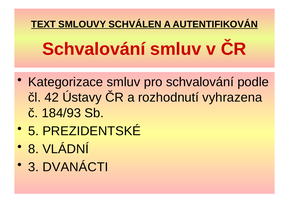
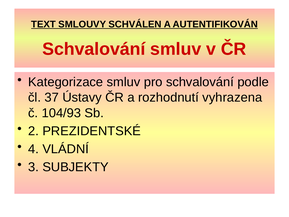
42: 42 -> 37
184/93: 184/93 -> 104/93
5: 5 -> 2
8: 8 -> 4
DVANÁCTI: DVANÁCTI -> SUBJEKTY
